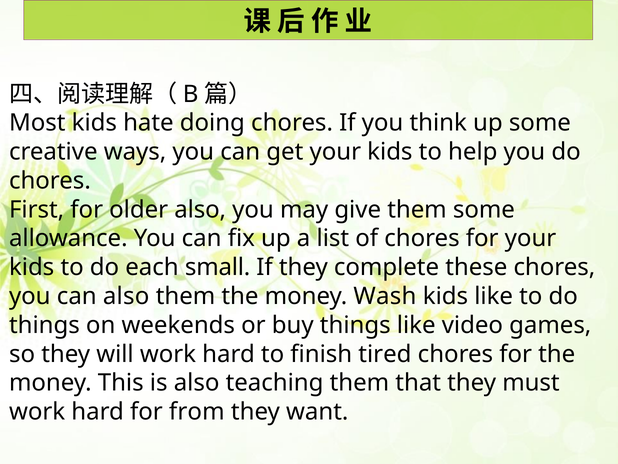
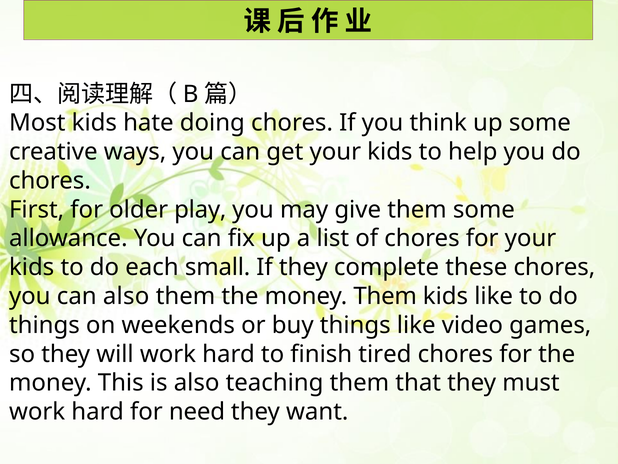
older also: also -> play
money Wash: Wash -> Them
from: from -> need
